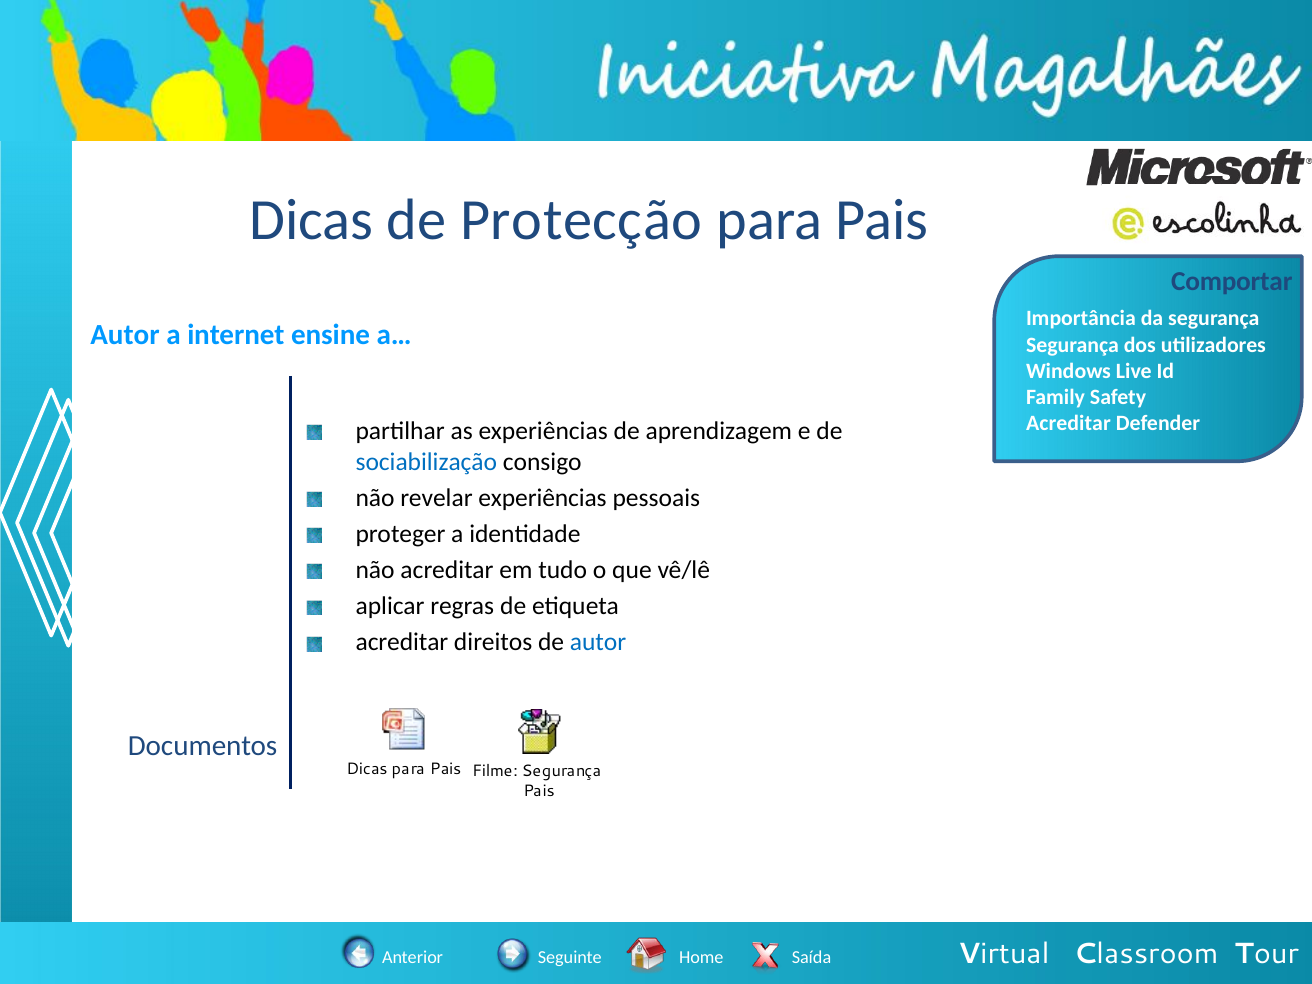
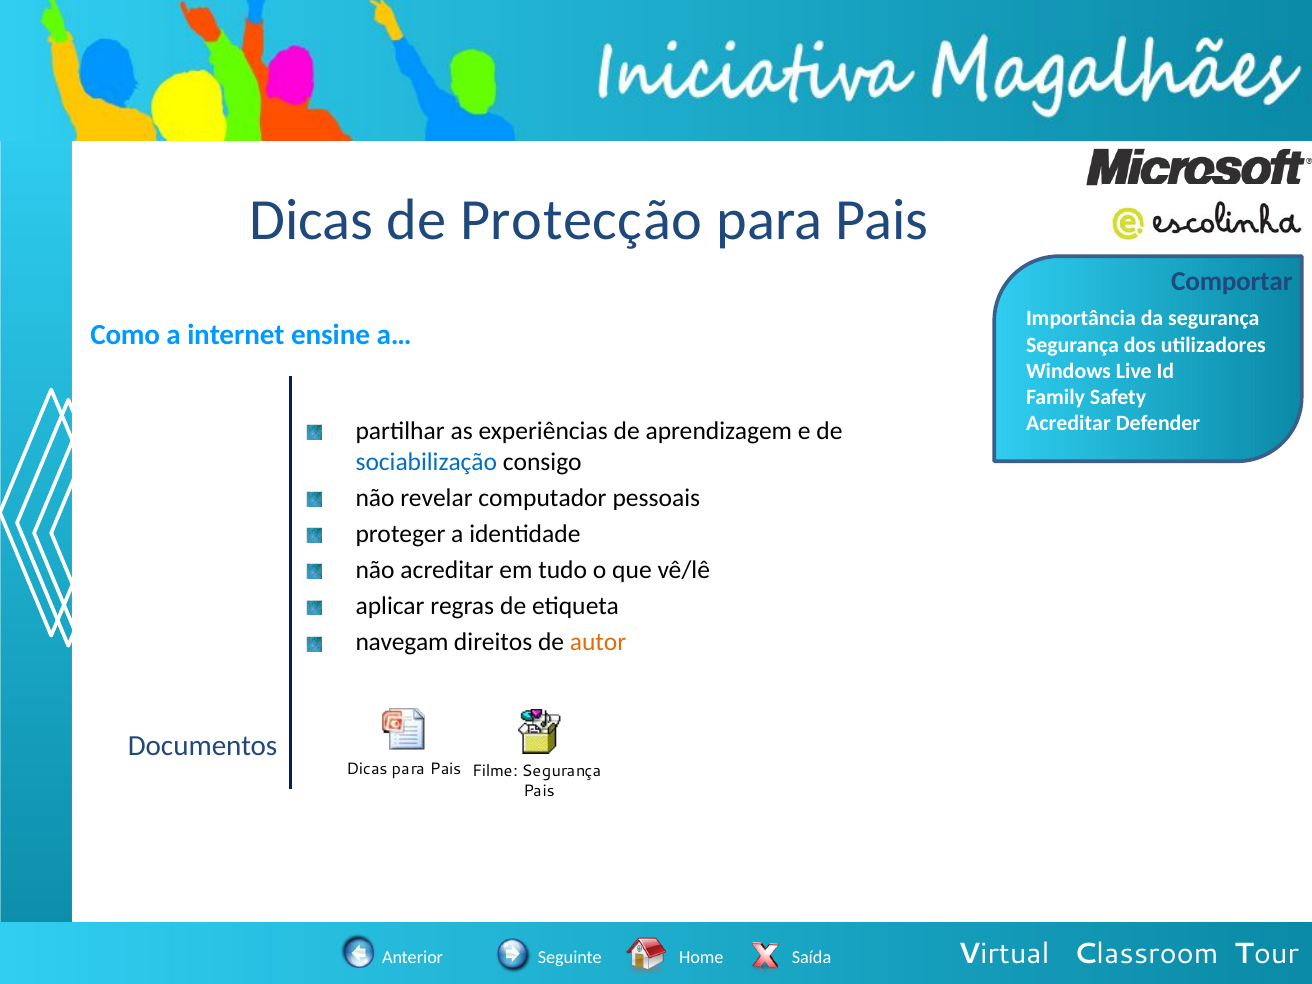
Autor at (125, 334): Autor -> Como
revelar experiências: experiências -> computador
acreditar at (402, 643): acreditar -> navegam
autor at (598, 643) colour: blue -> orange
